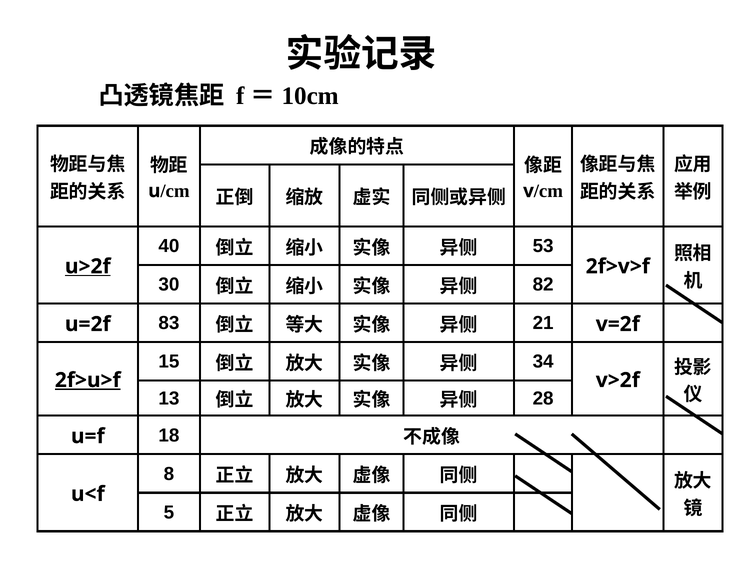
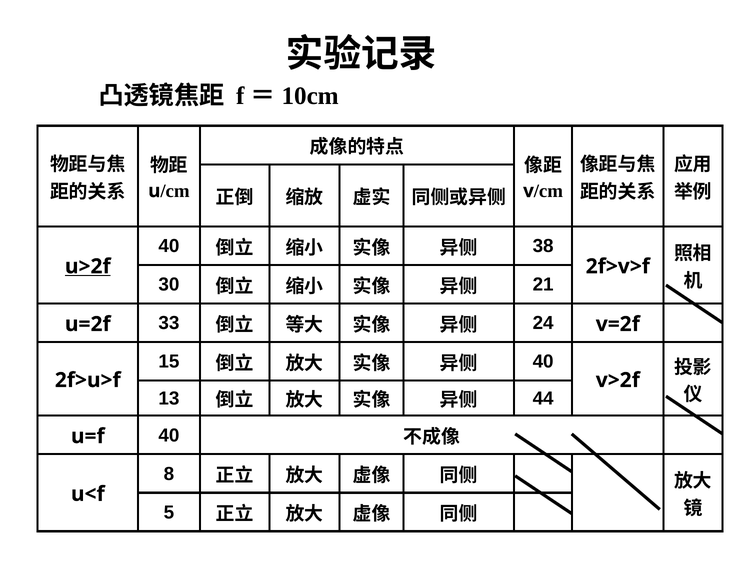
53: 53 -> 38
82: 82 -> 21
83: 83 -> 33
21: 21 -> 24
34 at (543, 361): 34 -> 40
2f>u>f underline: present -> none
28: 28 -> 44
u=f 18: 18 -> 40
